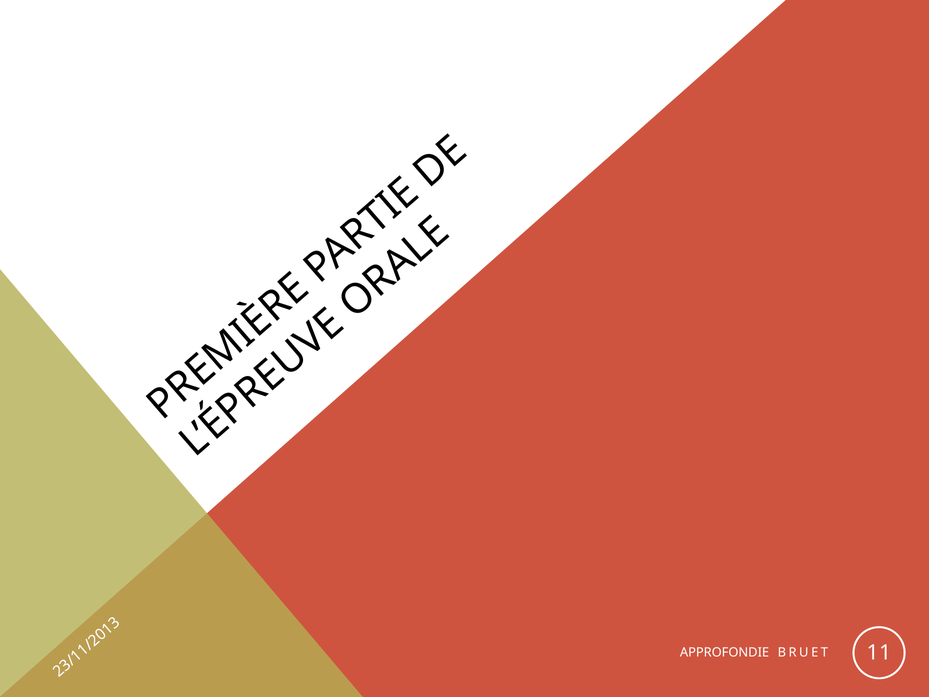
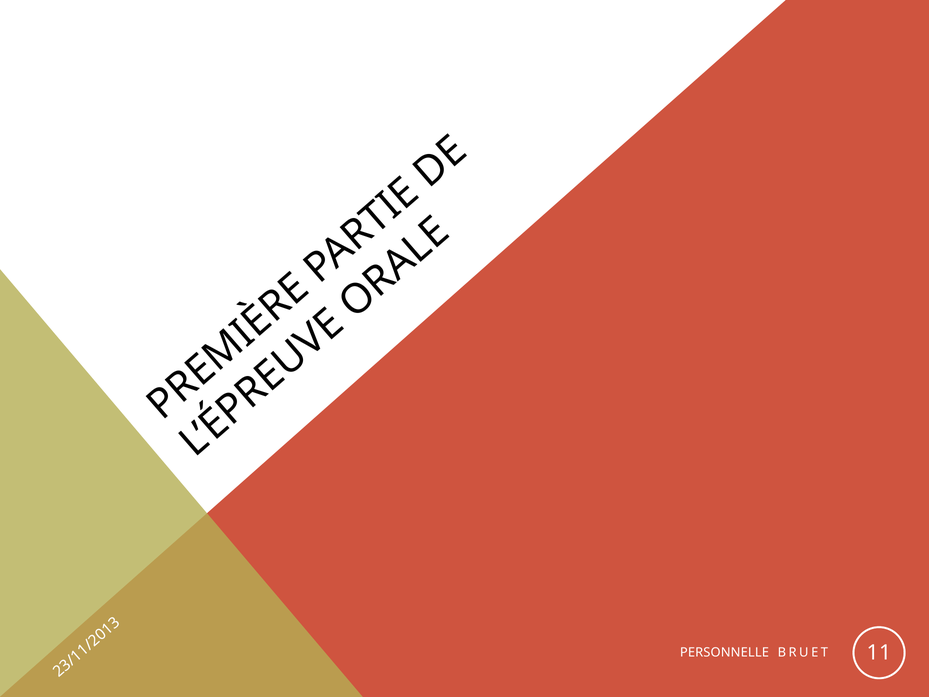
APPROFONDIE: APPROFONDIE -> PERSONNELLE
